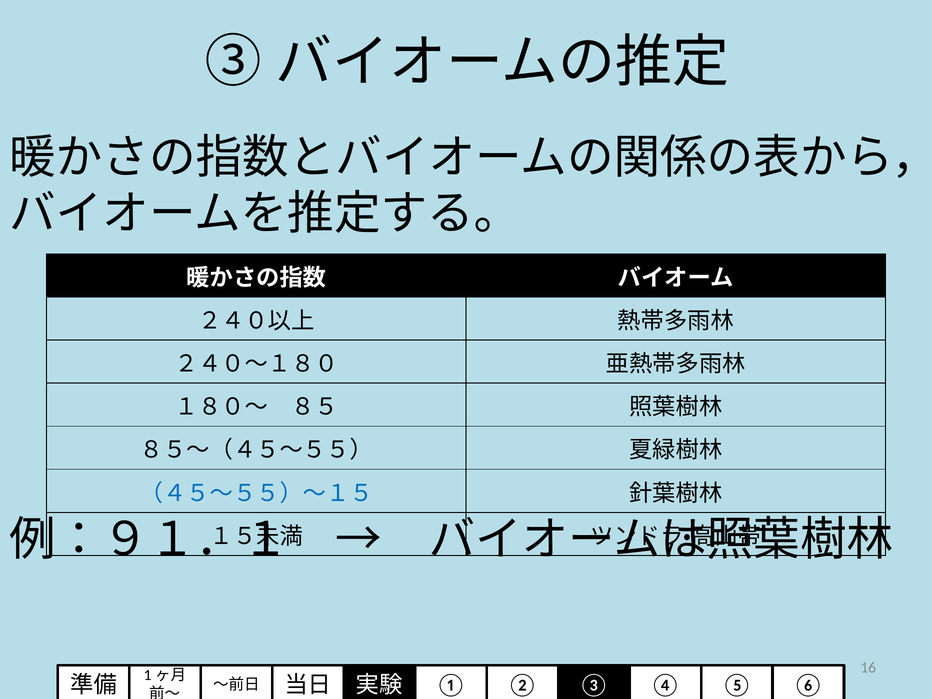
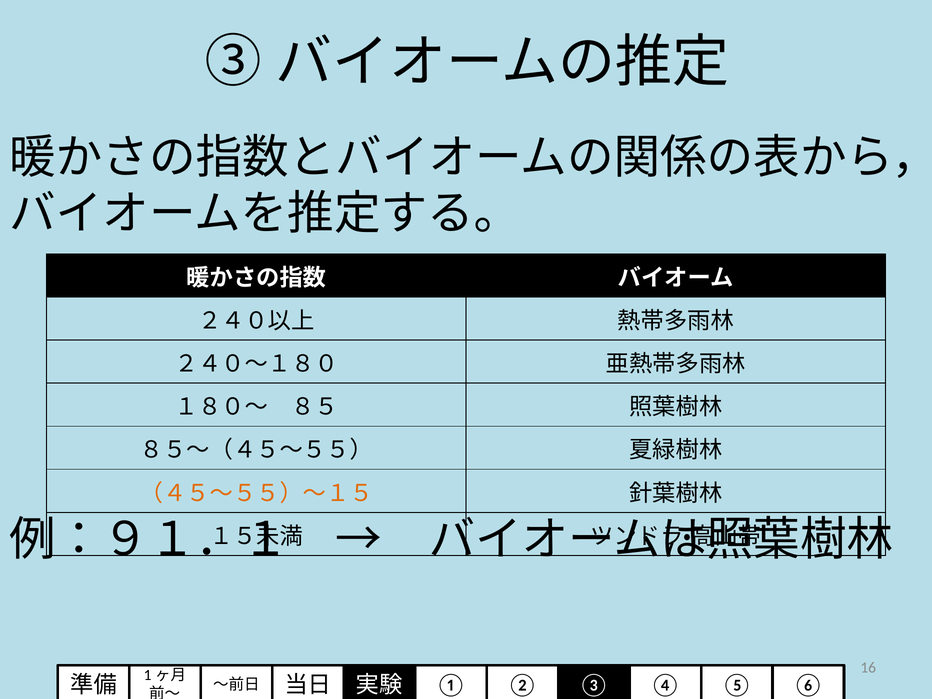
（４５～５５）～１５ colour: blue -> orange
